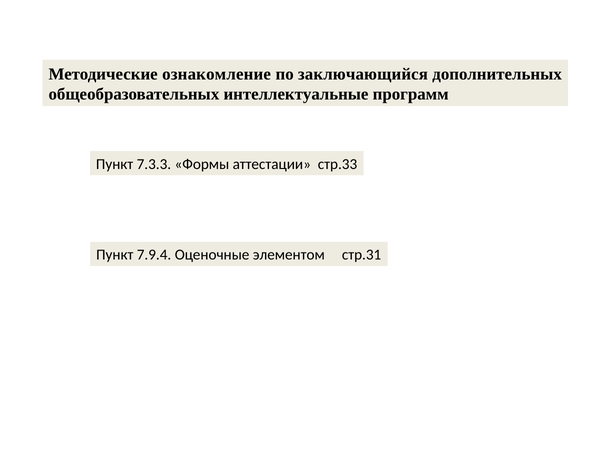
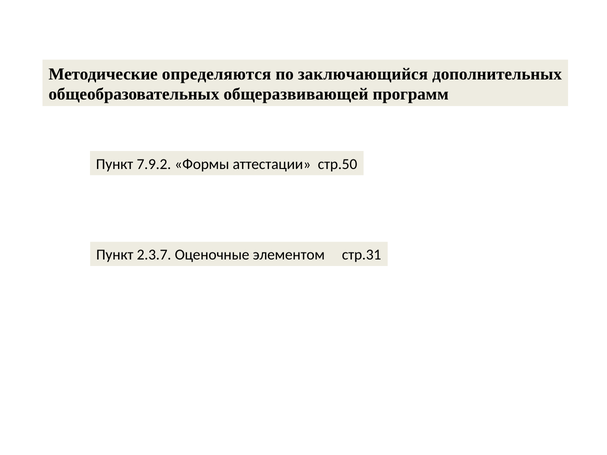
ознакомление: ознакомление -> определяются
интеллектуальные: интеллектуальные -> общеразвивающей
7.3.3: 7.3.3 -> 7.9.2
стр.33: стр.33 -> стр.50
7.9.4: 7.9.4 -> 2.3.7
